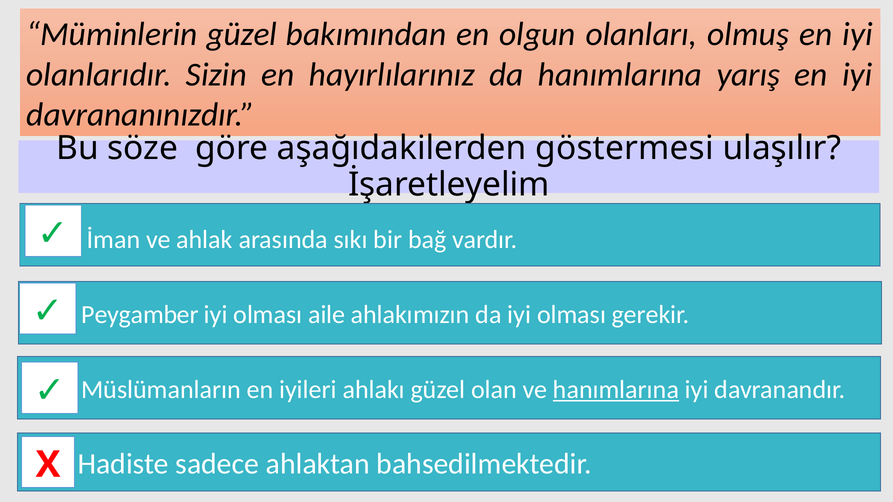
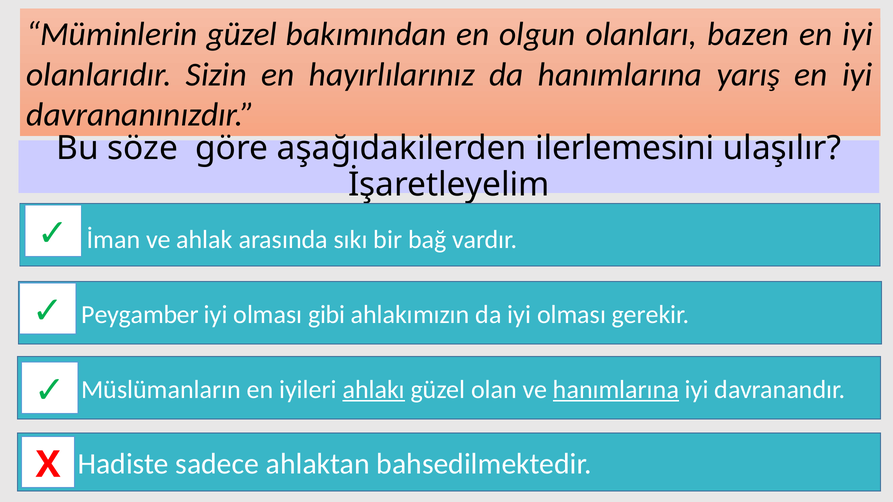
olmuş: olmuş -> bazen
göstermesi: göstermesi -> ilerlemesini
aile: aile -> gibi
ahlakı underline: none -> present
